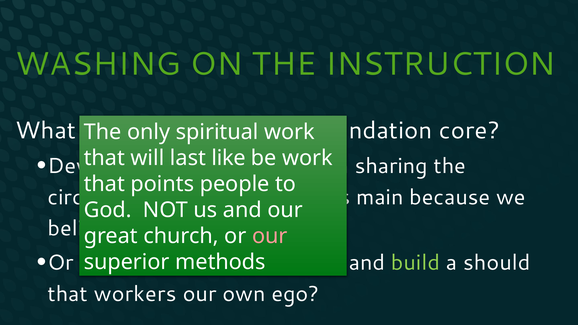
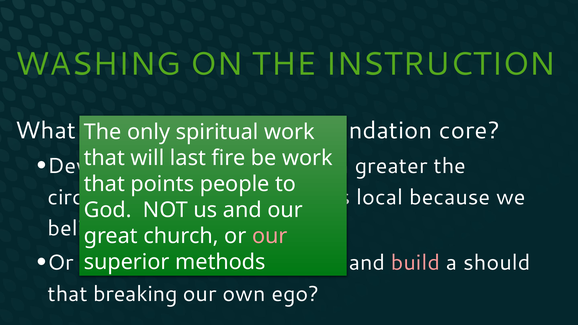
like: like -> fire
sharing: sharing -> greater
main: main -> local
build at (415, 263) colour: light green -> pink
workers: workers -> breaking
